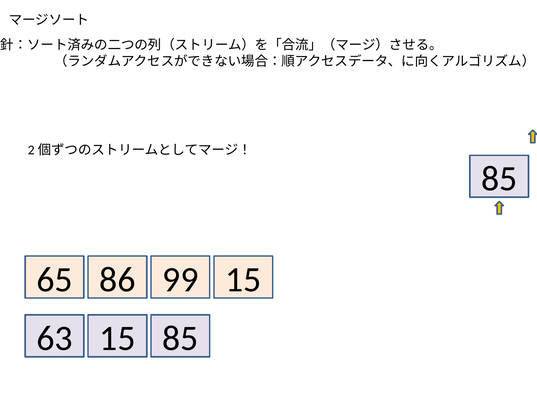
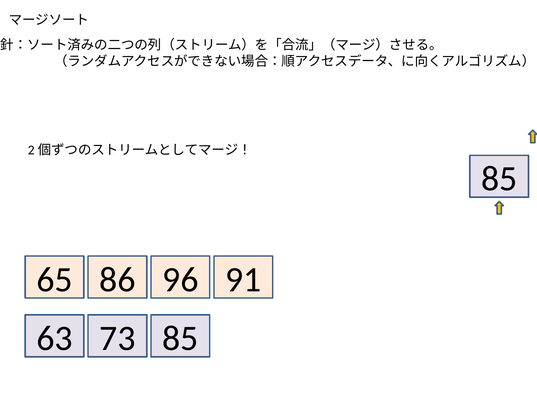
99: 99 -> 96
86 15: 15 -> 91
63 15: 15 -> 73
